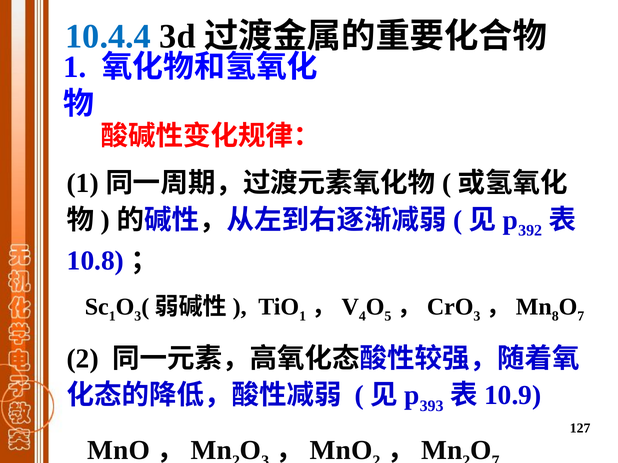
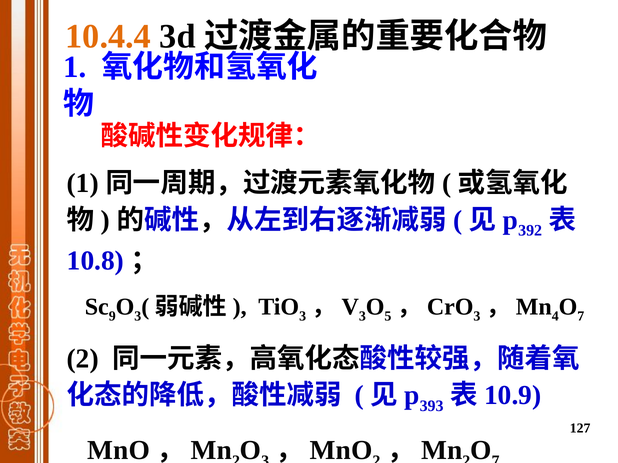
10.4.4 colour: blue -> orange
1 at (112, 316): 1 -> 9
1 at (303, 316): 1 -> 3
4 at (362, 316): 4 -> 3
8: 8 -> 4
